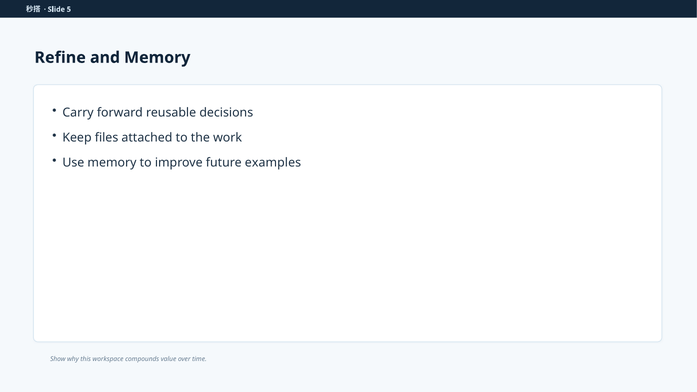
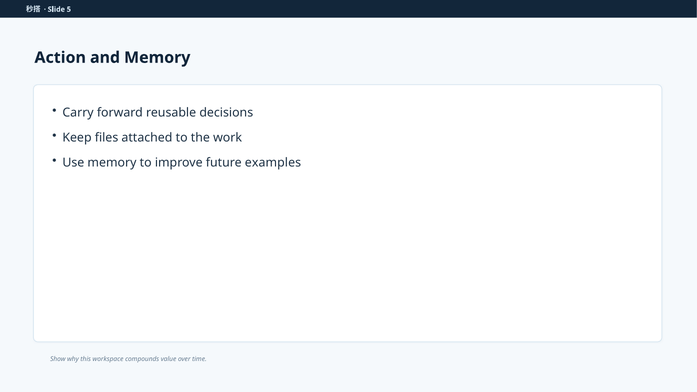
Refine: Refine -> Action
